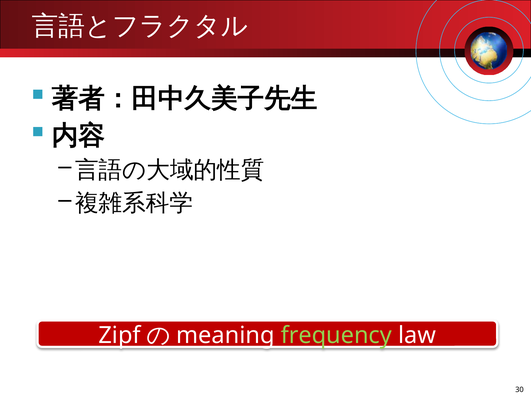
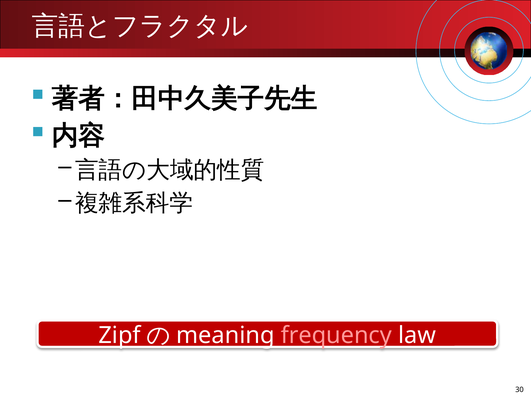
frequency colour: light green -> pink
